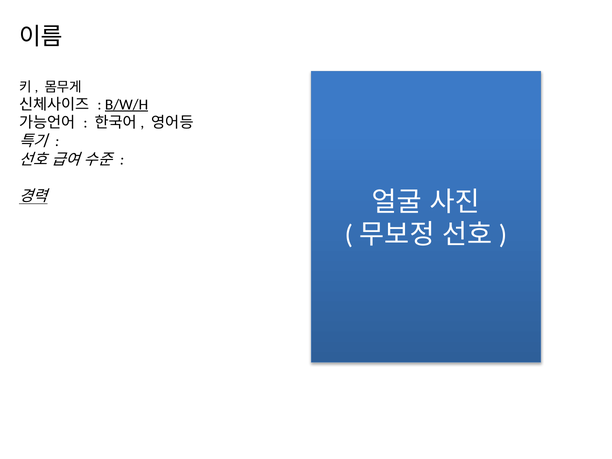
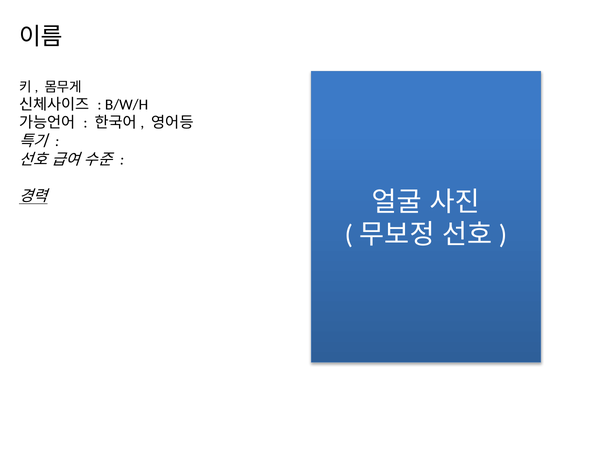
B/W/H underline: present -> none
